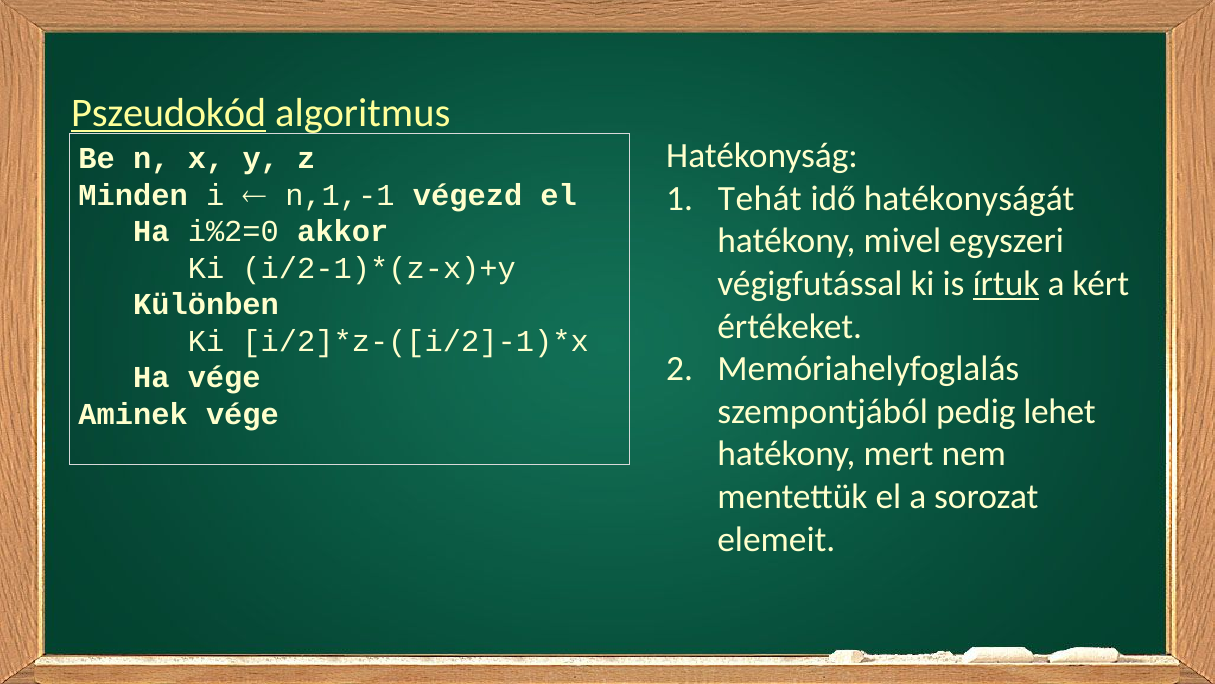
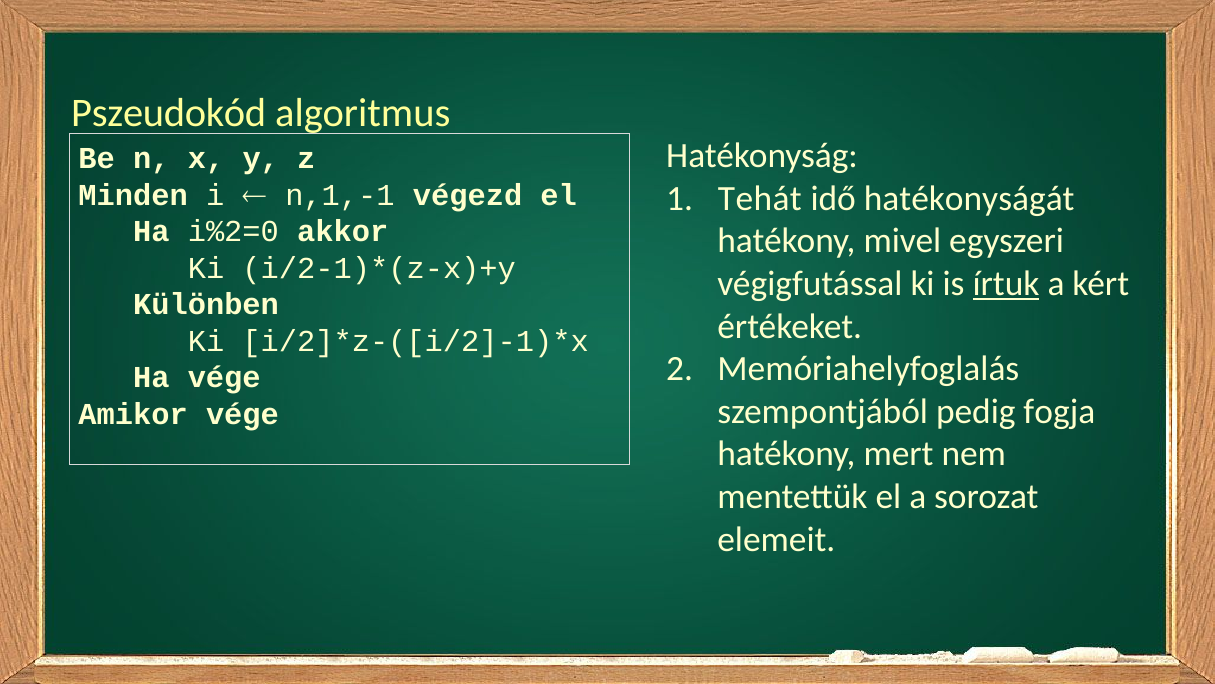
Pszeudokód underline: present -> none
lehet: lehet -> fogja
Aminek: Aminek -> Amikor
